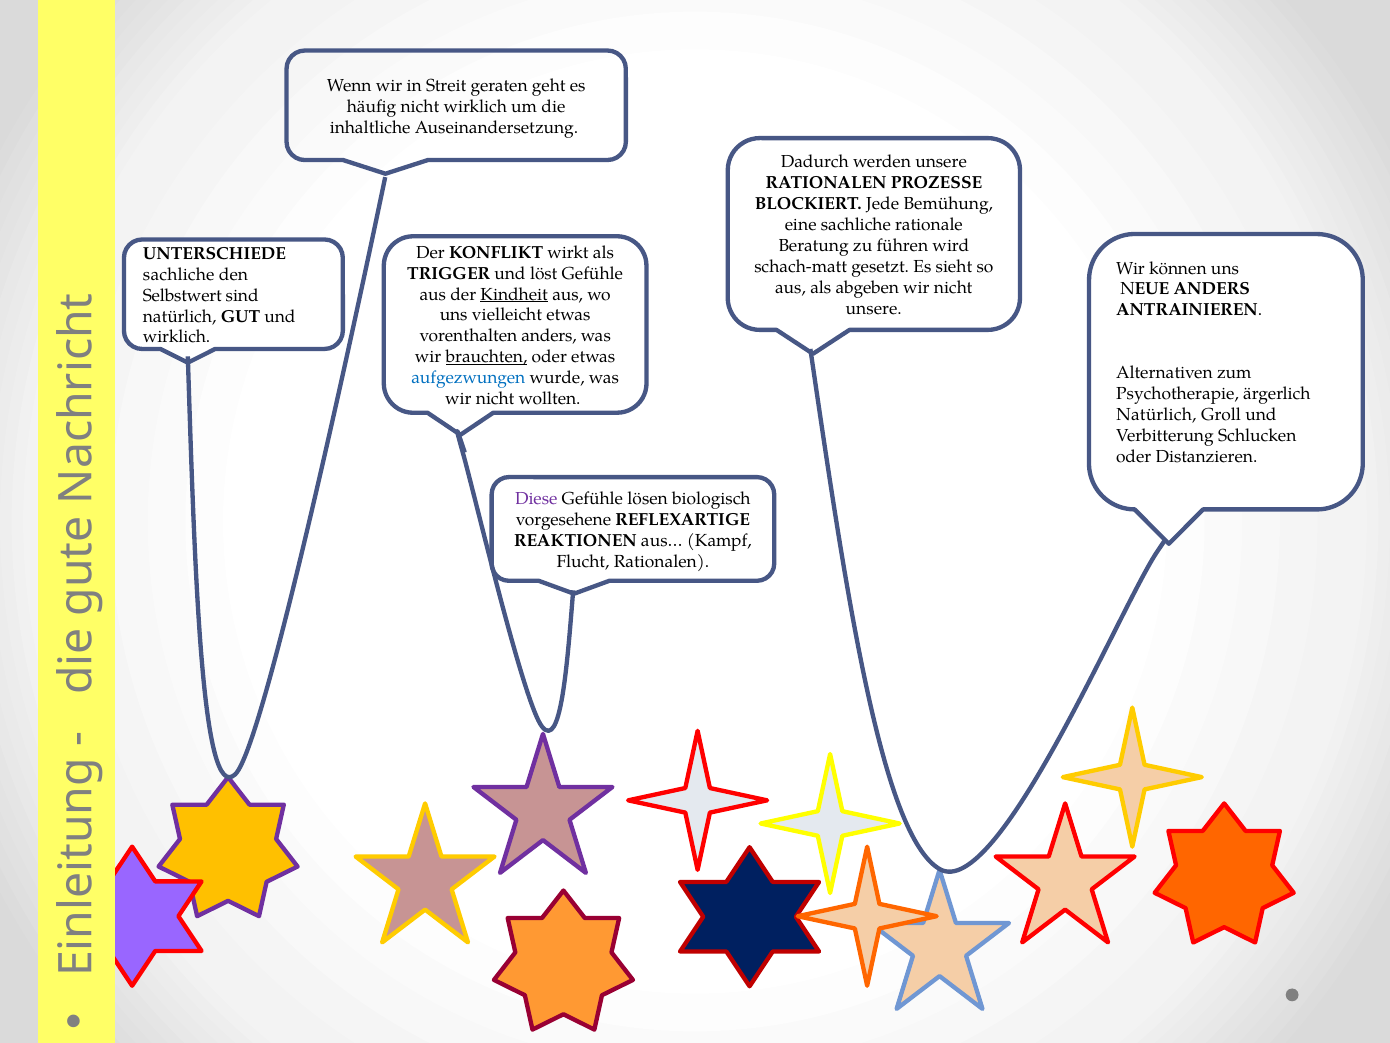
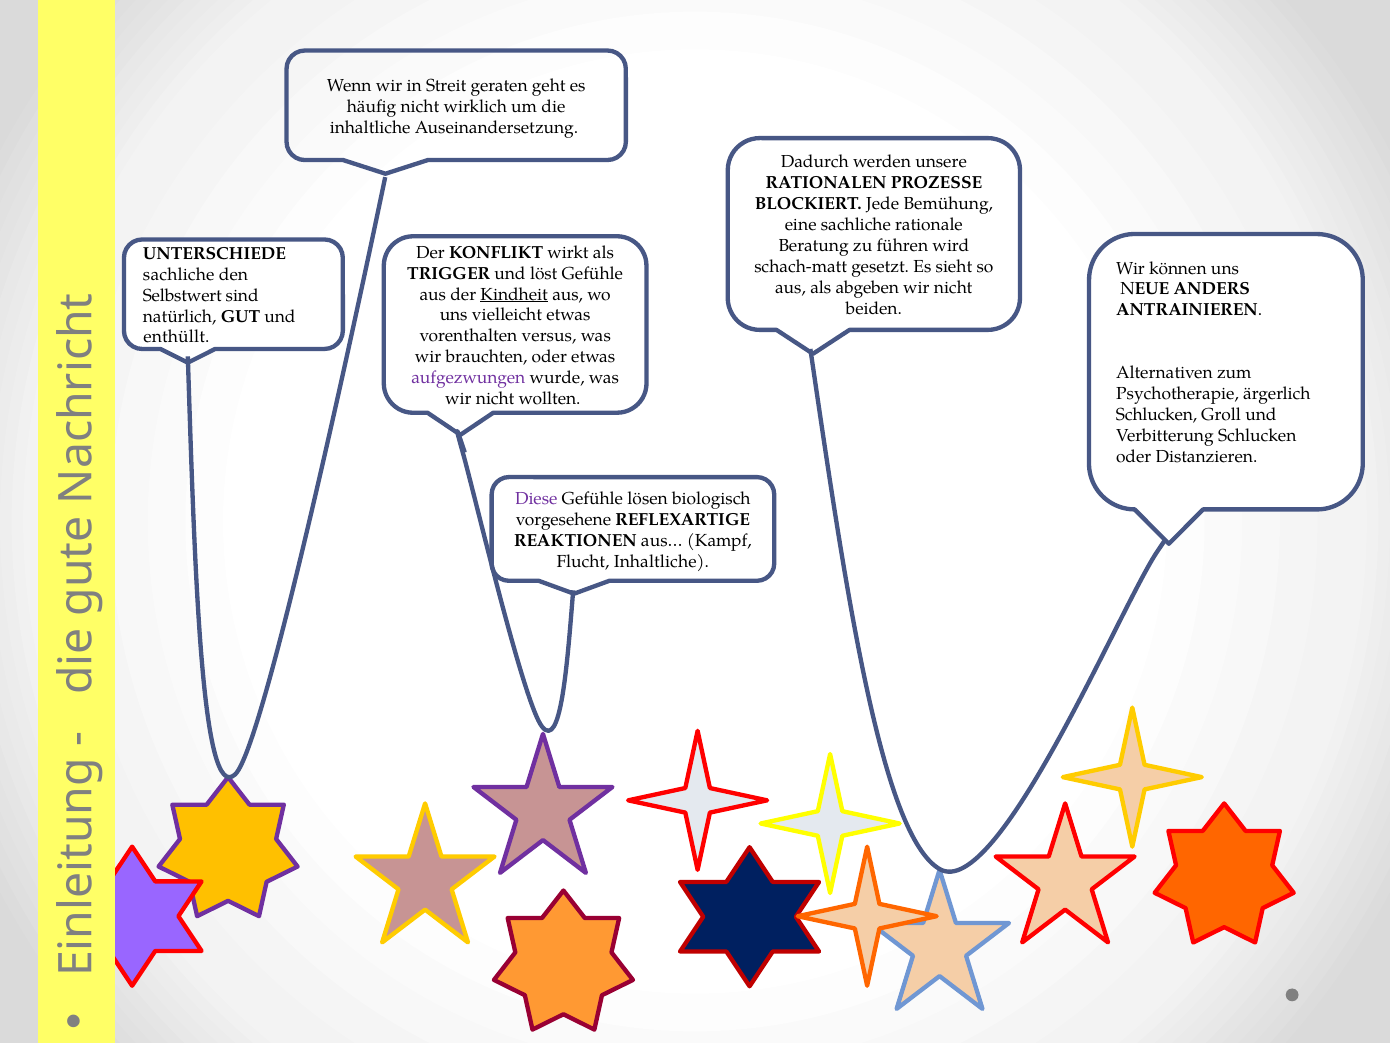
unsere at (874, 308): unsere -> beiden
vorenthalten anders: anders -> versus
wirklich at (177, 337): wirklich -> enthüllt
brauchten underline: present -> none
aufgezwungen colour: blue -> purple
Natürlich at (1156, 415): Natürlich -> Schlucken
Flucht Rationalen: Rationalen -> Inhaltliche
